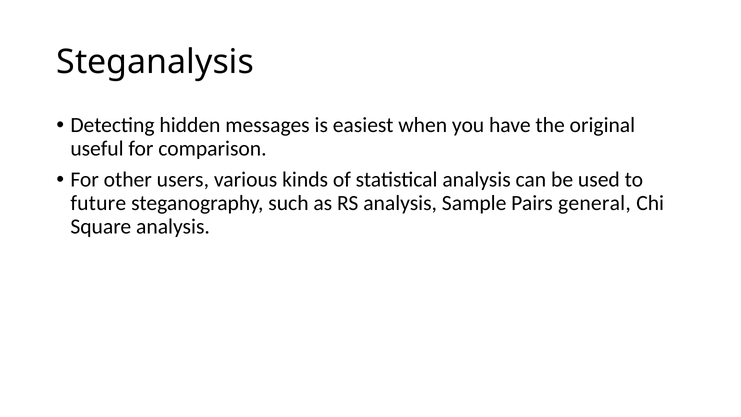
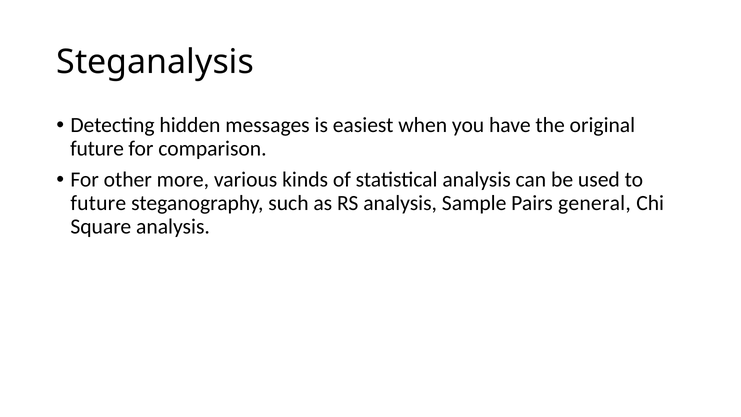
useful at (97, 149): useful -> future
users: users -> more
